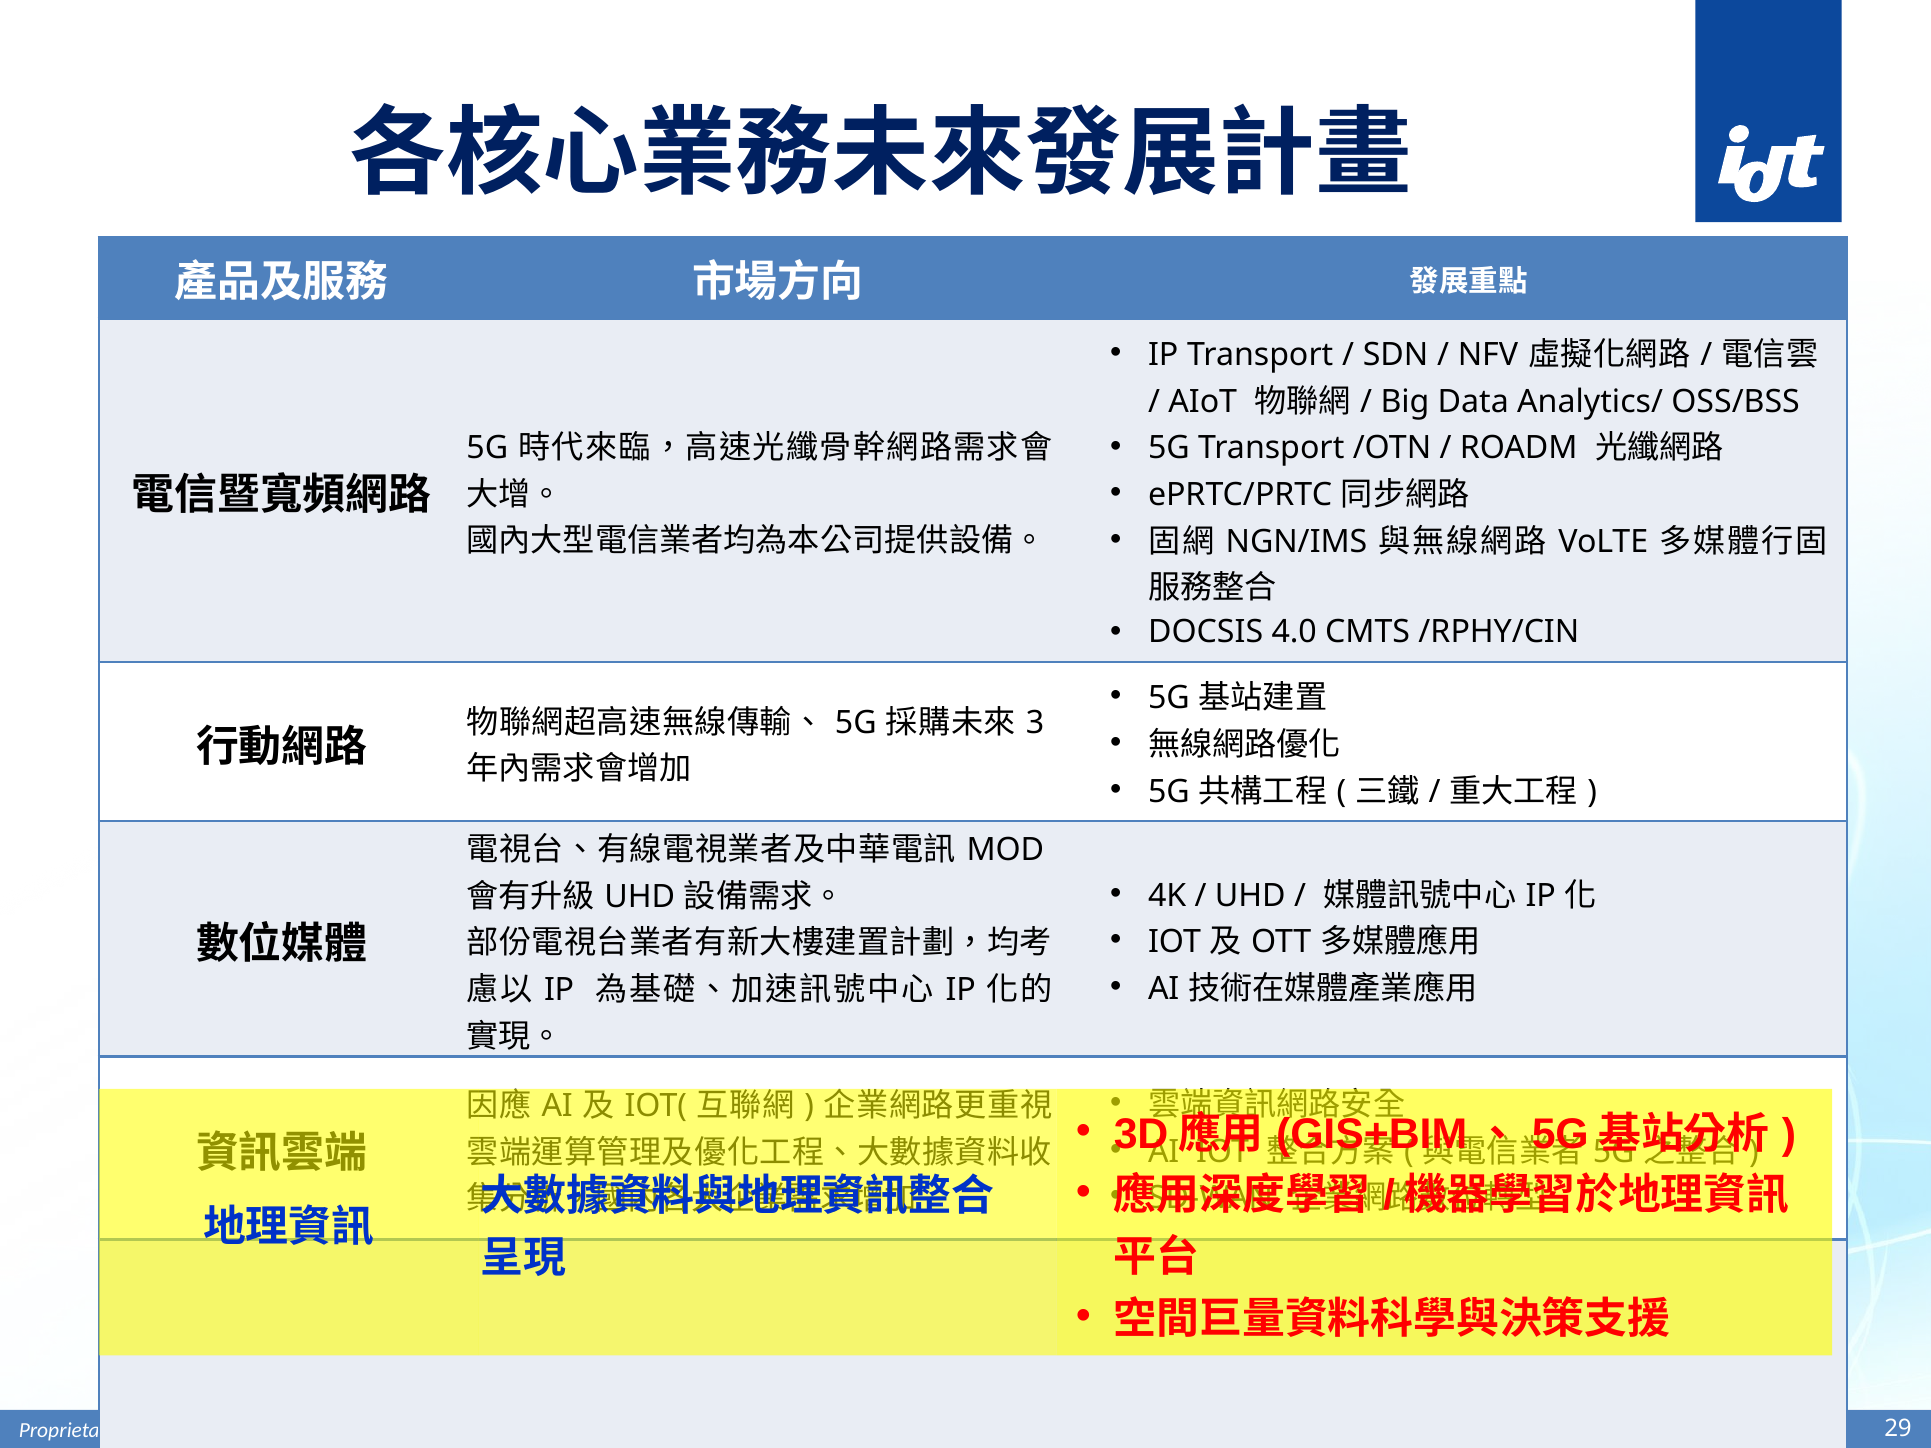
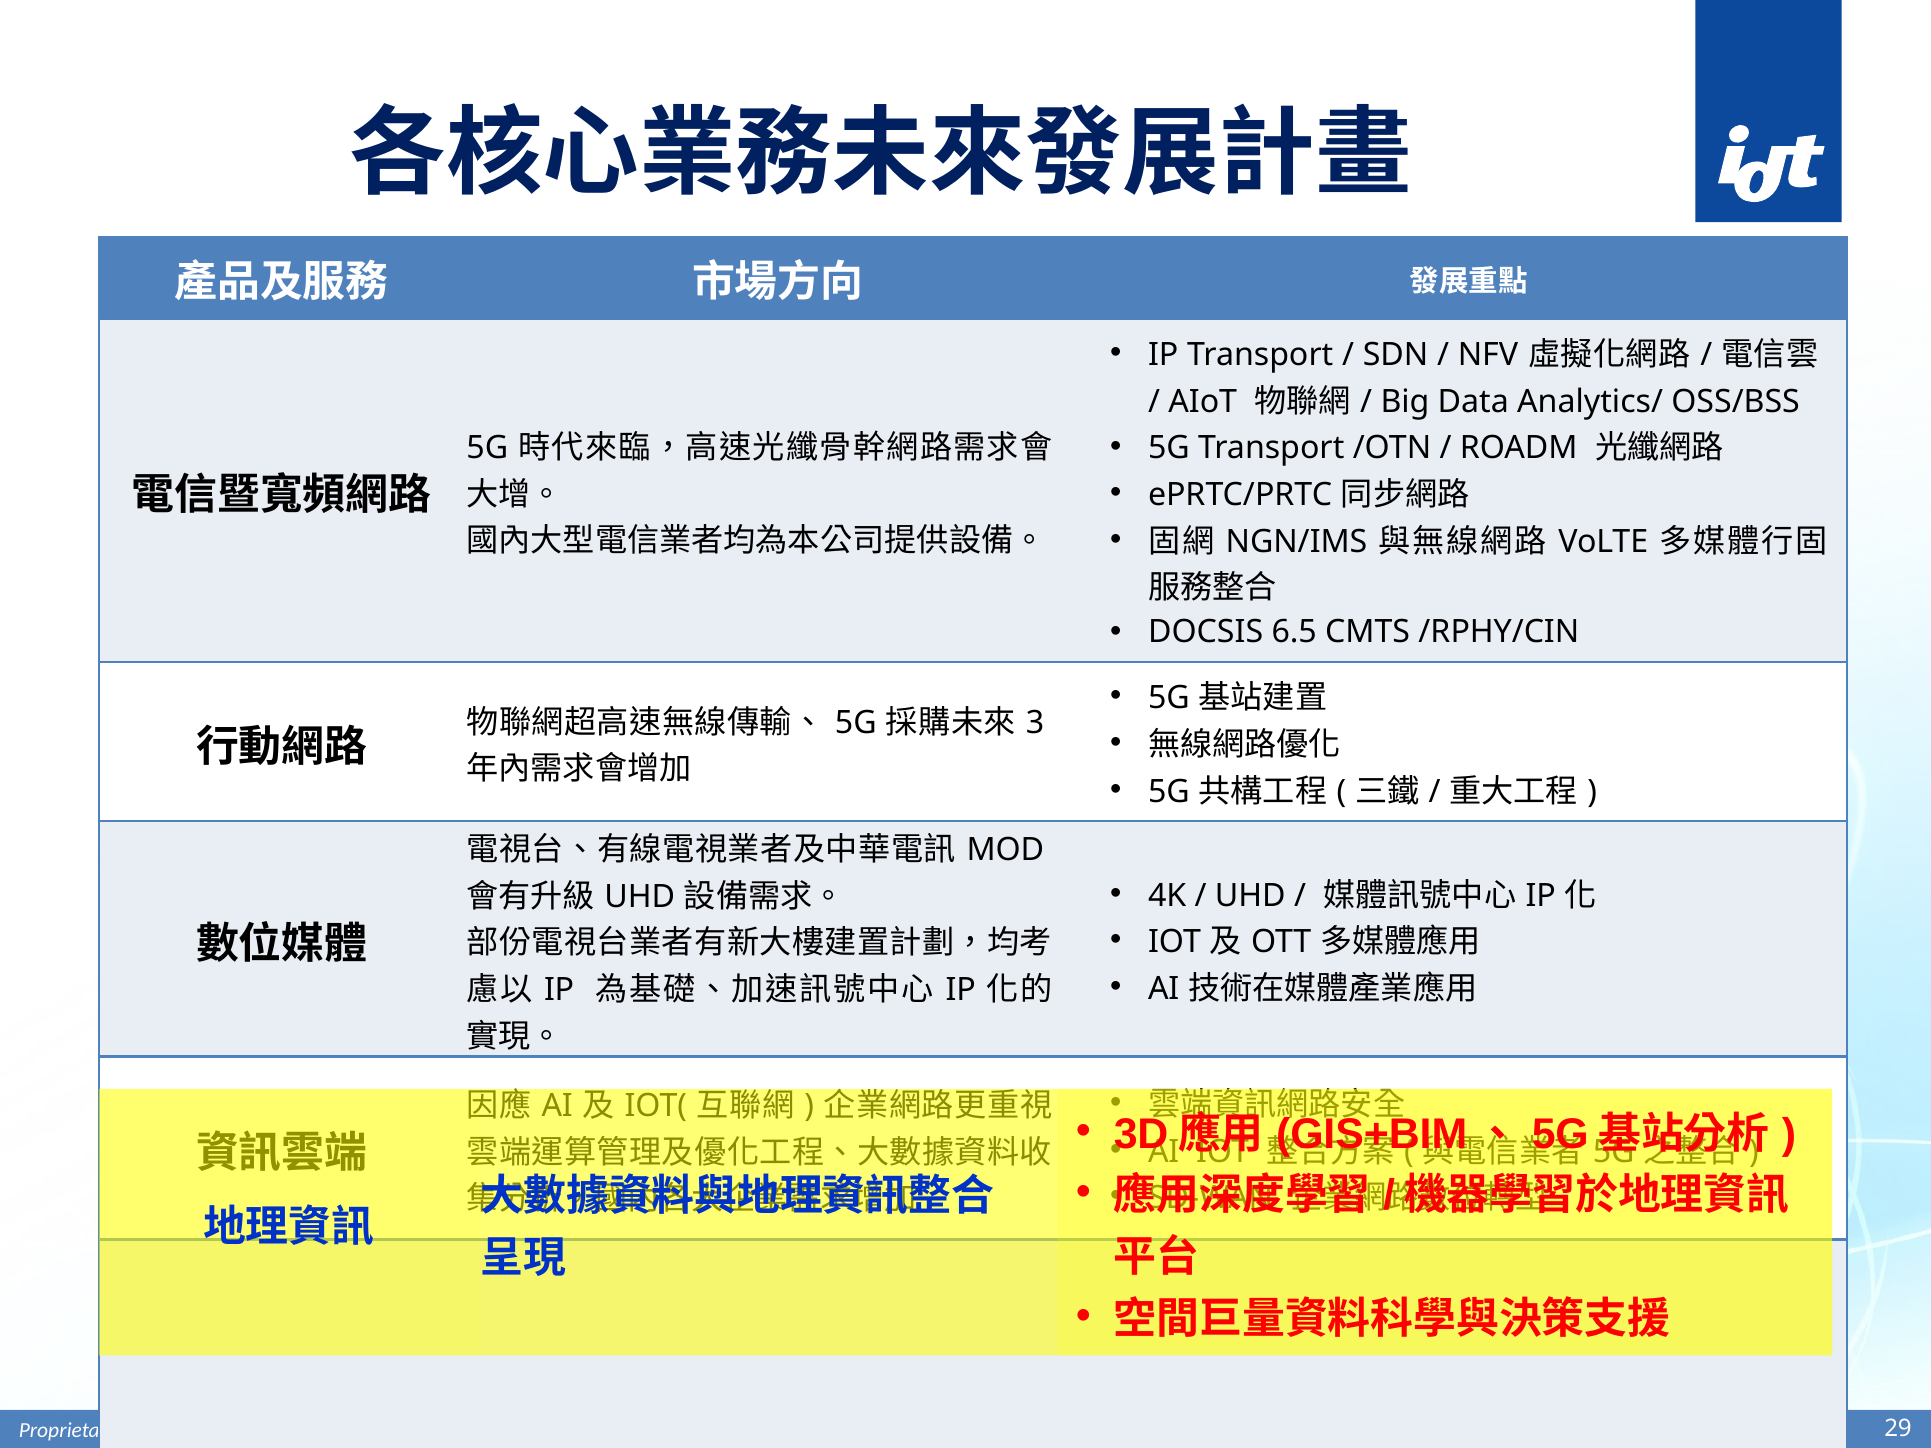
4.0: 4.0 -> 6.5
